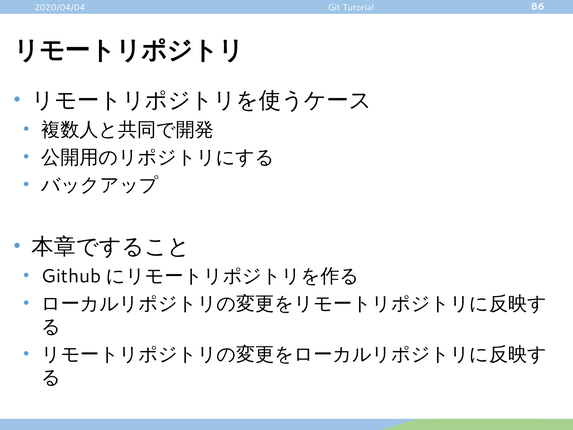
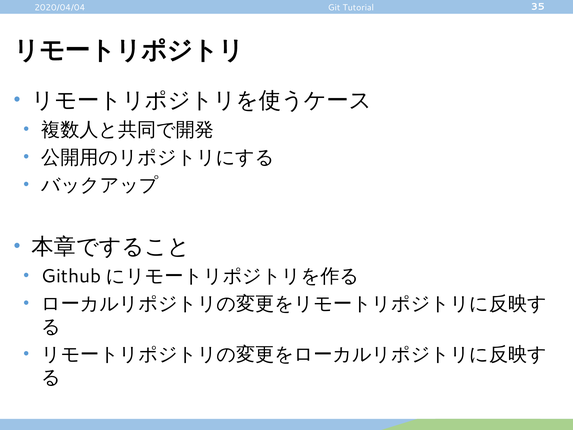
86: 86 -> 35
